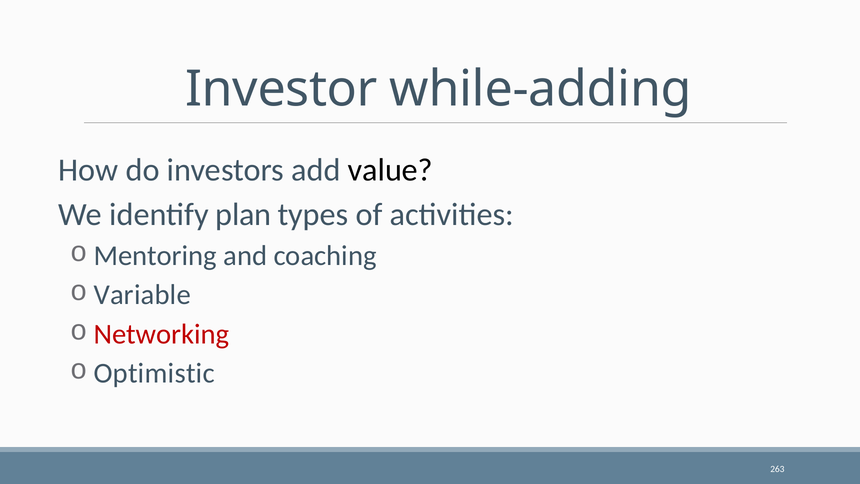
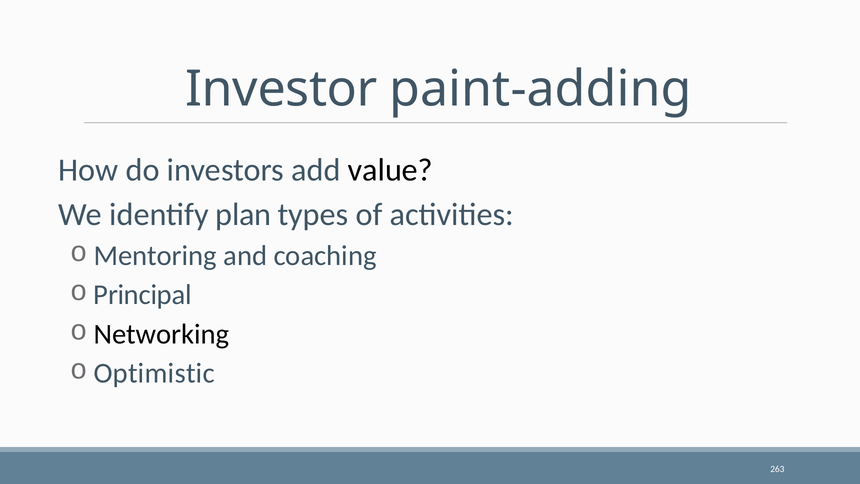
while-adding: while-adding -> paint-adding
Variable: Variable -> Principal
Networking colour: red -> black
